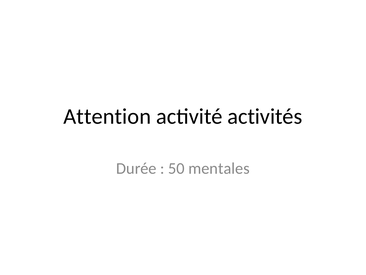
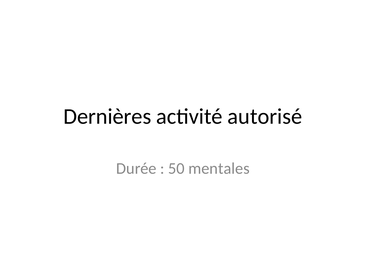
Attention: Attention -> Dernières
activités: activités -> autorisé
